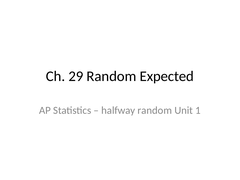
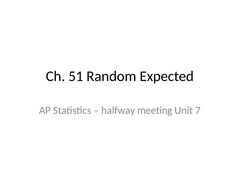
29: 29 -> 51
halfway random: random -> meeting
1: 1 -> 7
